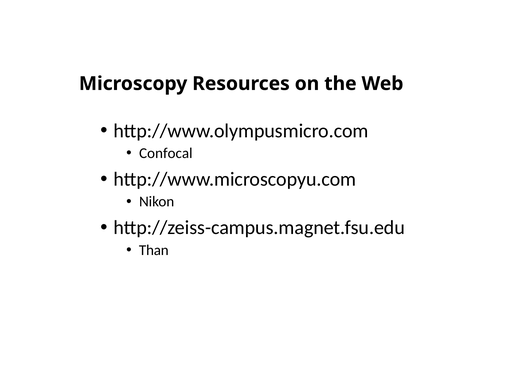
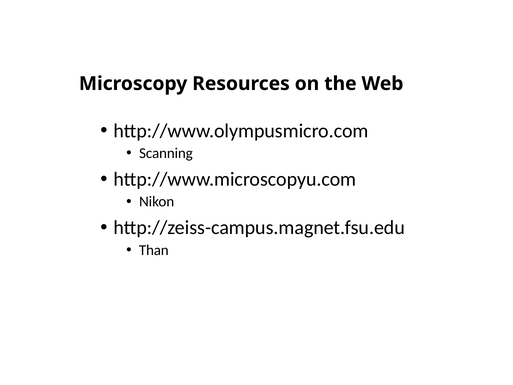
Confocal: Confocal -> Scanning
